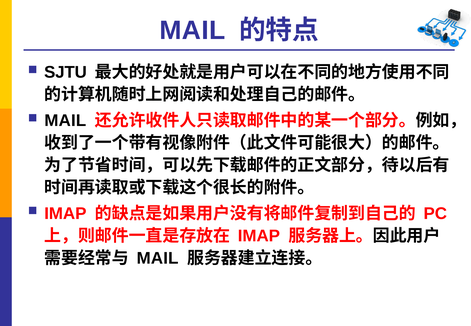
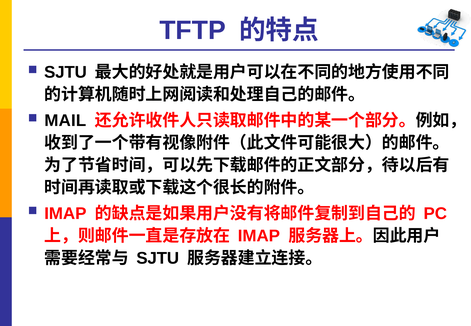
MAIL at (192, 30): MAIL -> TFTP
MAIL at (158, 258): MAIL -> SJTU
